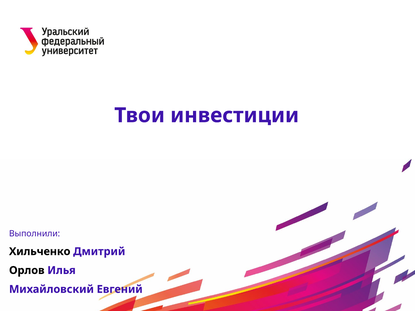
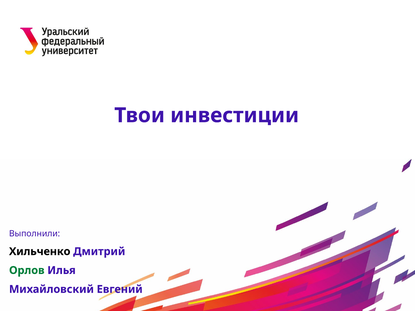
Орлов colour: black -> green
